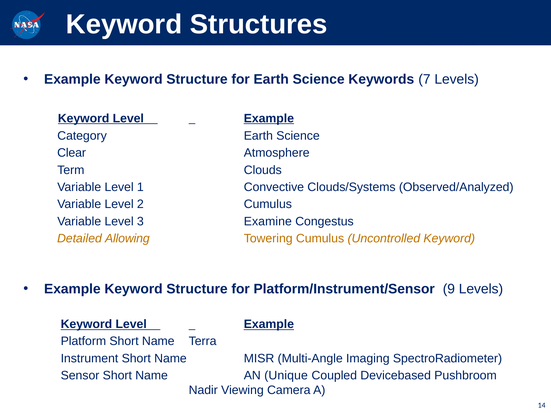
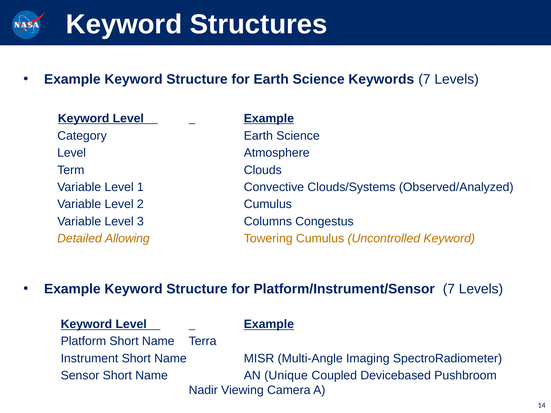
Clear at (72, 153): Clear -> Level
Examine: Examine -> Columns
Platform/Instrument/Sensor 9: 9 -> 7
